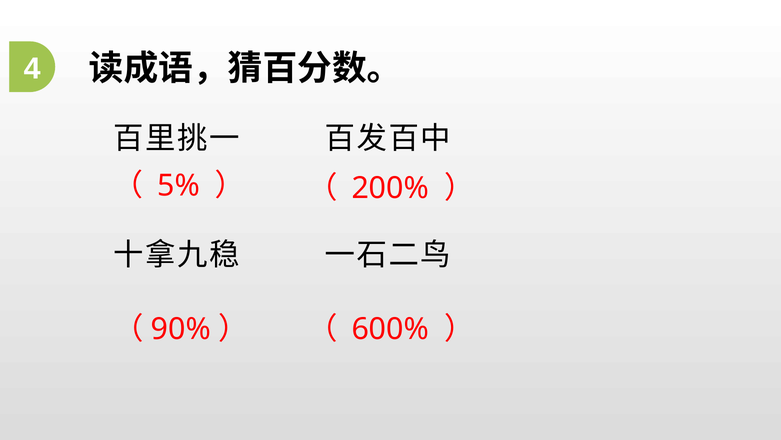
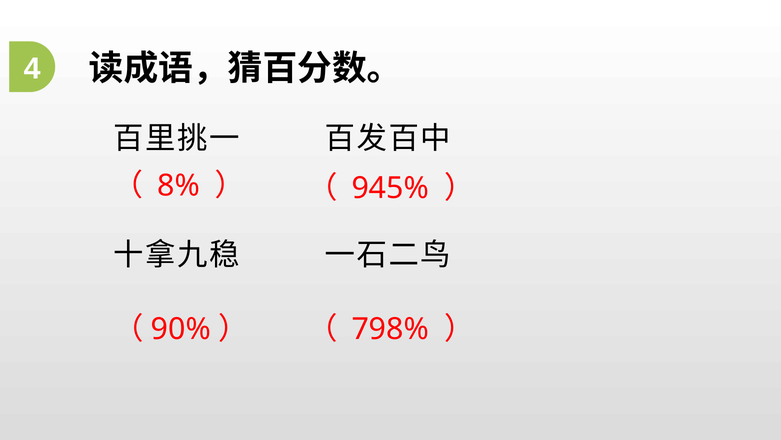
5%: 5% -> 8%
200%: 200% -> 945%
600%: 600% -> 798%
